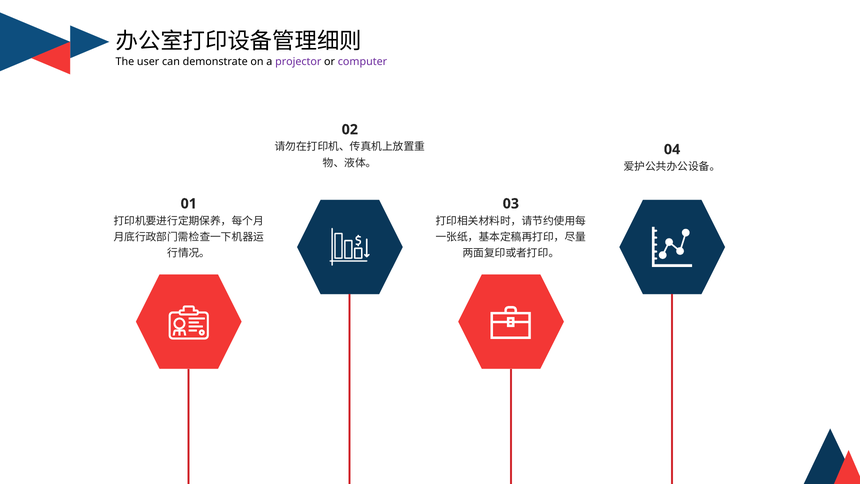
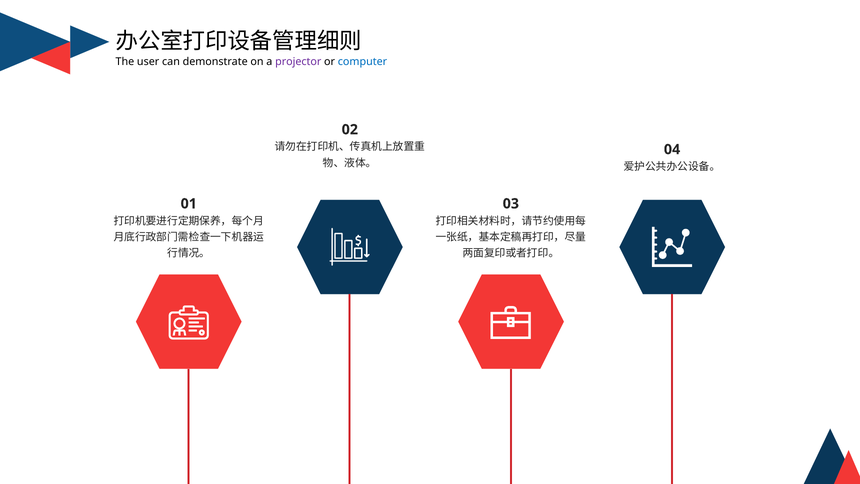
computer colour: purple -> blue
